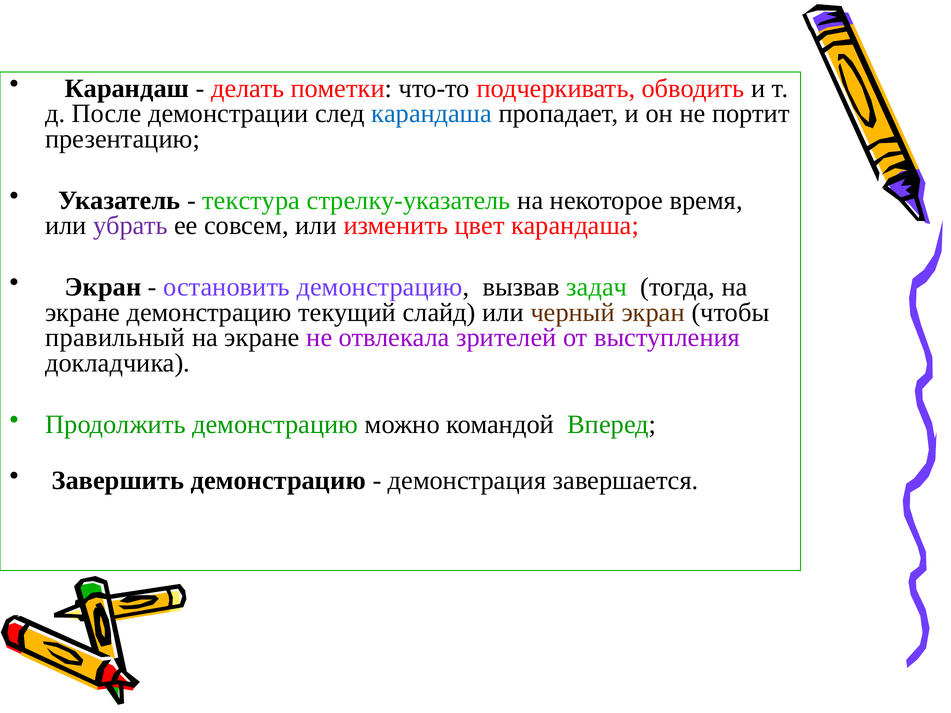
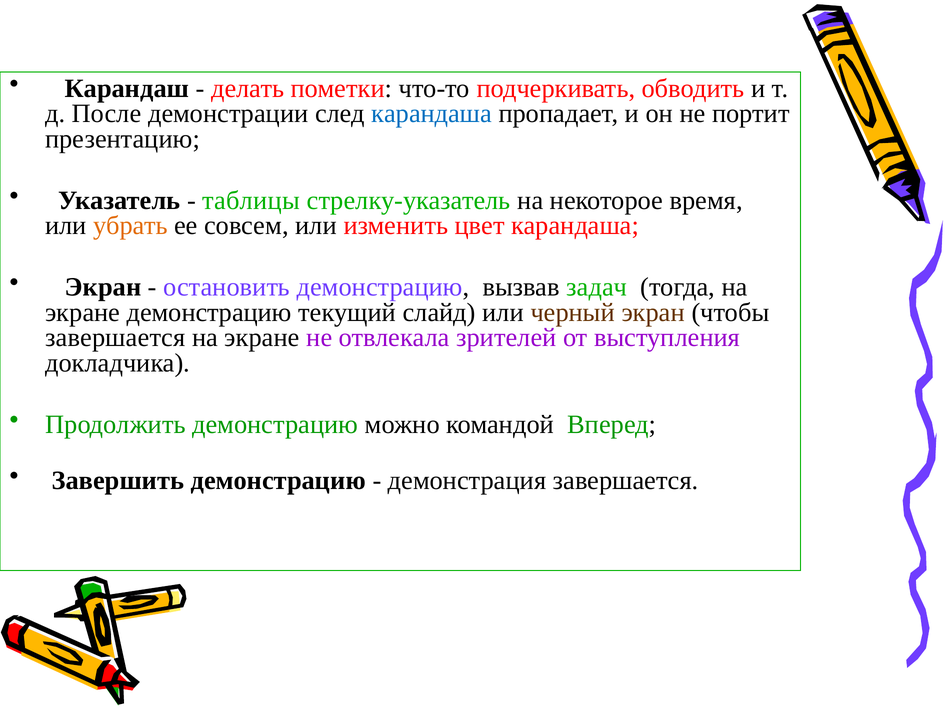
текстура: текстура -> таблицы
убрать colour: purple -> orange
правильный at (115, 338): правильный -> завершается
